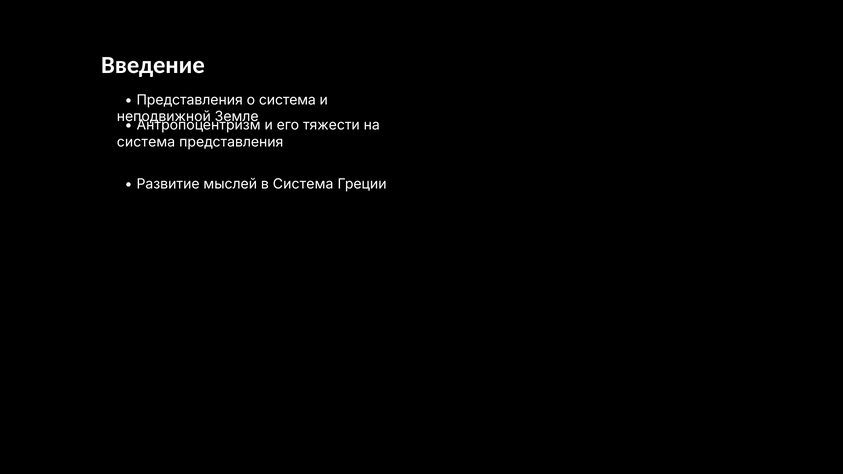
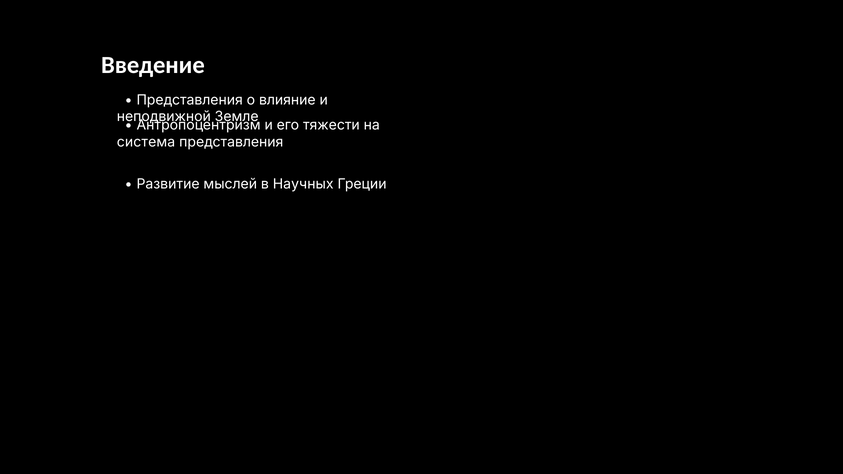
о система: система -> влияние
в Система: Система -> Научных
